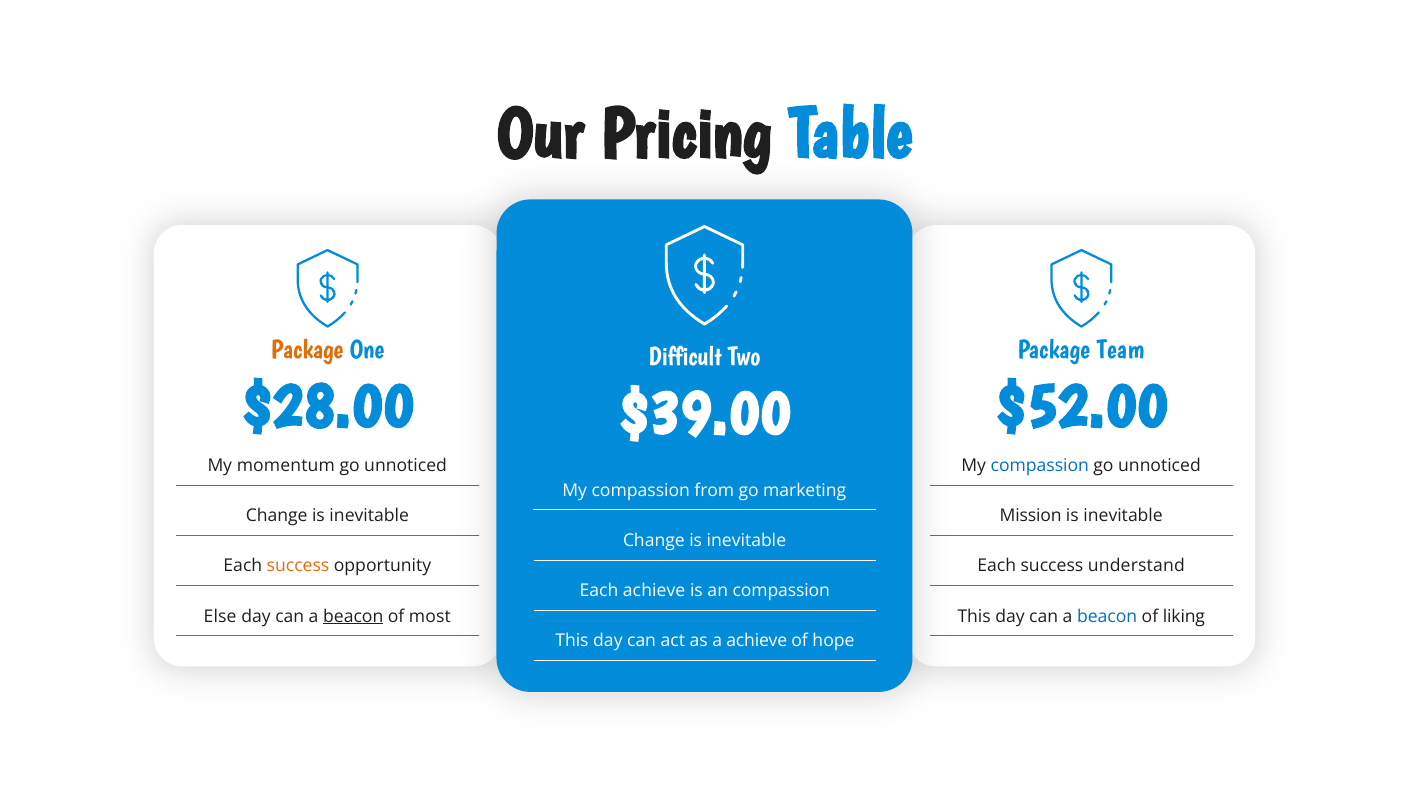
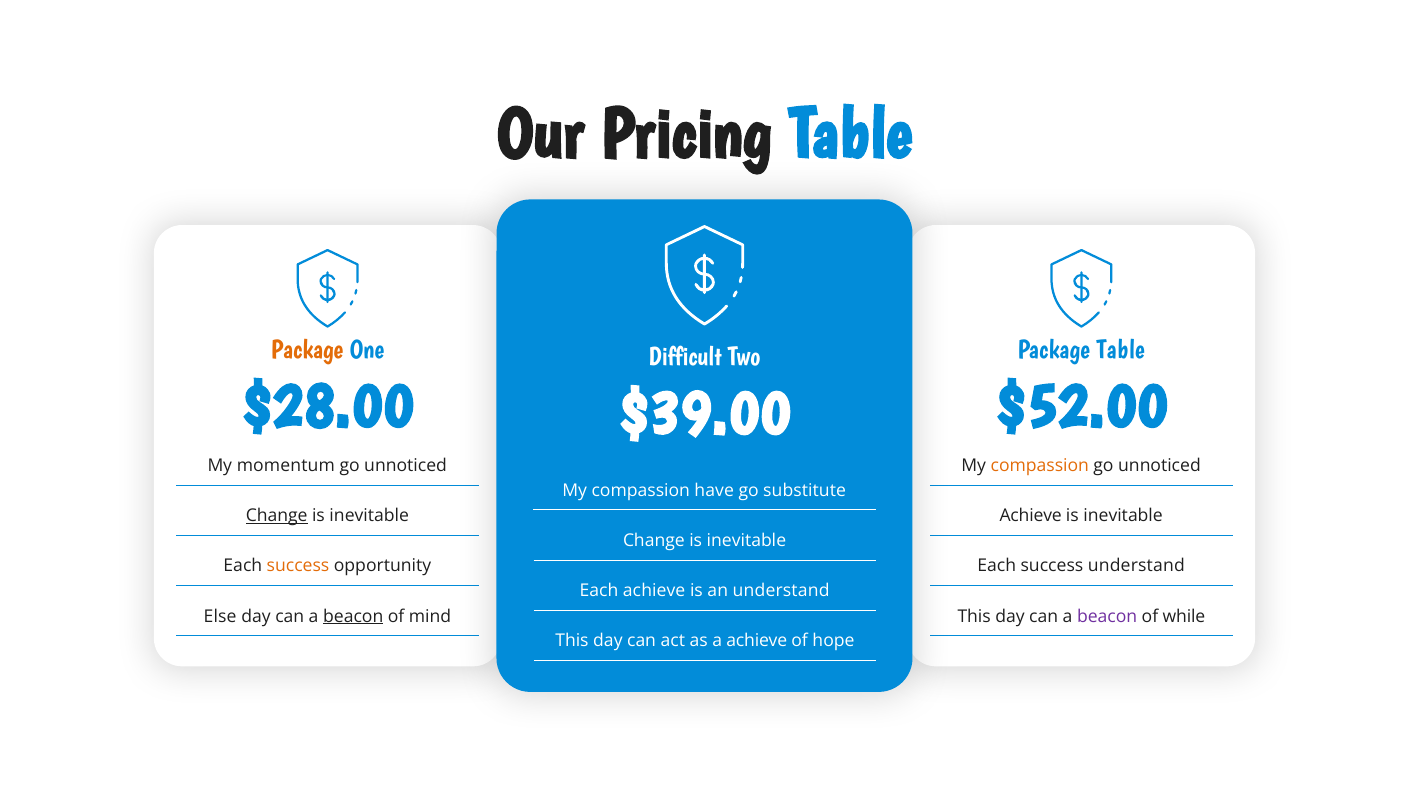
Package Team: Team -> Table
compassion at (1040, 466) colour: blue -> orange
from: from -> have
marketing: marketing -> substitute
Change at (277, 516) underline: none -> present
Mission at (1031, 516): Mission -> Achieve
an compassion: compassion -> understand
most: most -> mind
beacon at (1107, 617) colour: blue -> purple
liking: liking -> while
